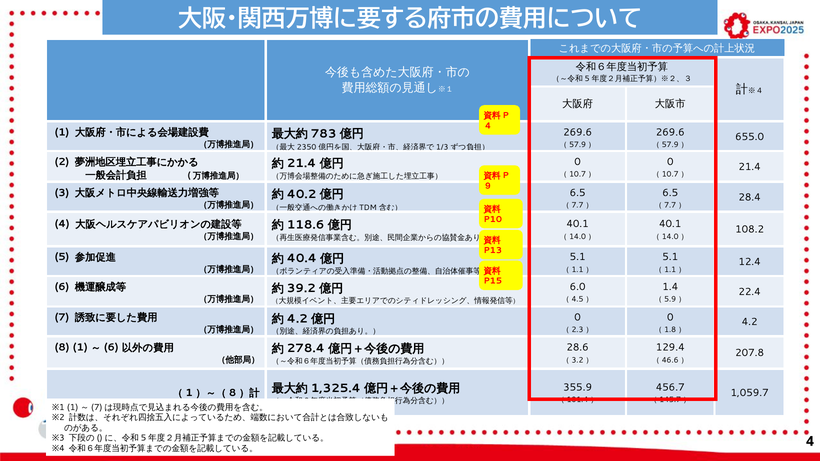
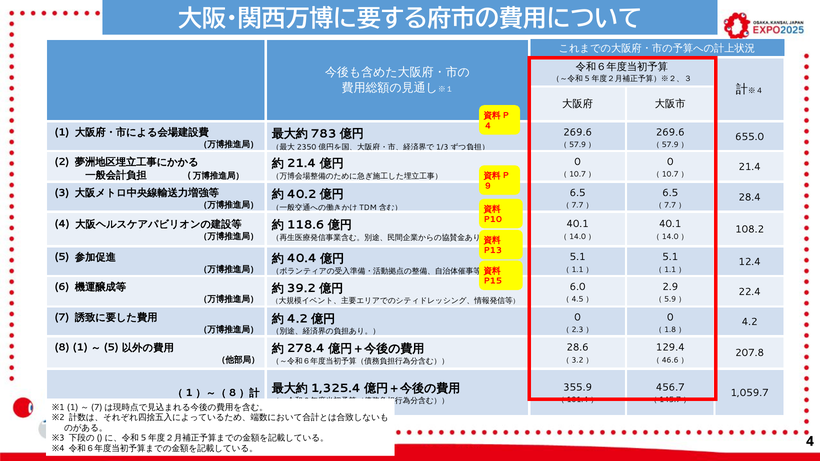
1.4: 1.4 -> 2.9
6 at (111, 348): 6 -> 5
